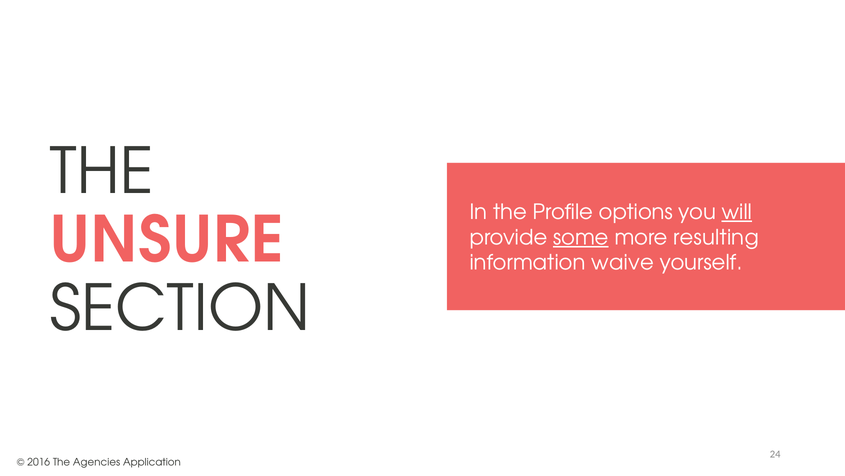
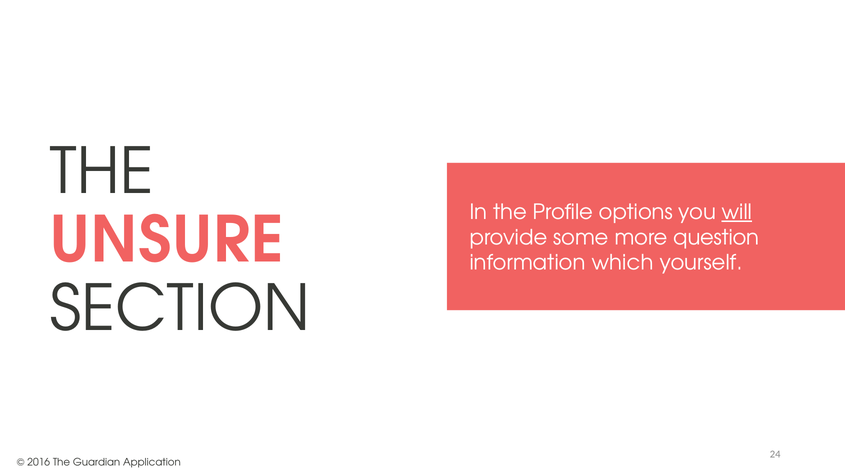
some underline: present -> none
resulting: resulting -> question
waive: waive -> which
Agencies: Agencies -> Guardian
